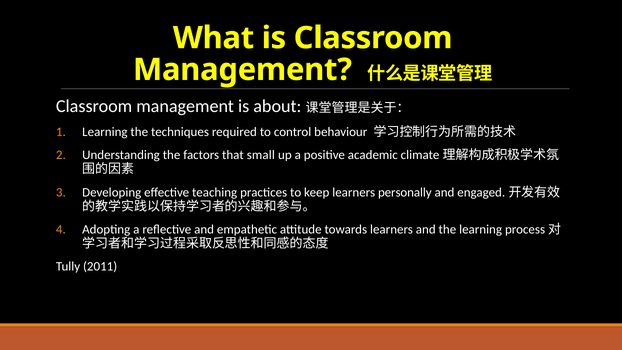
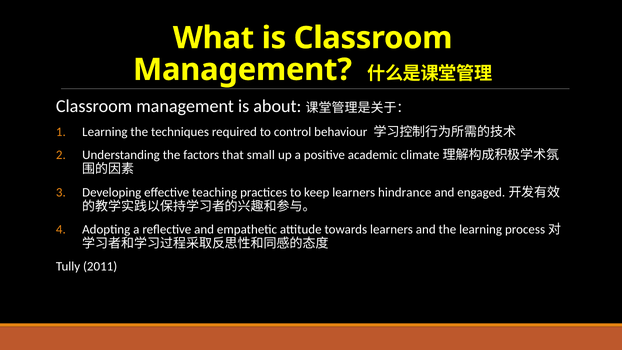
personally: personally -> hindrance
